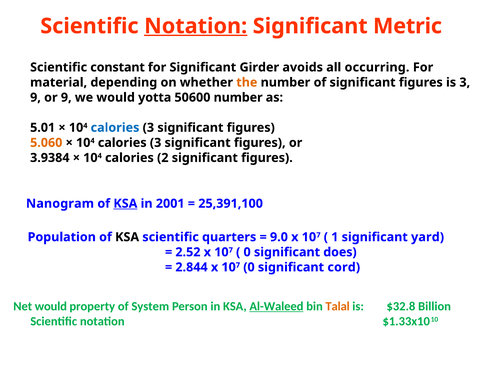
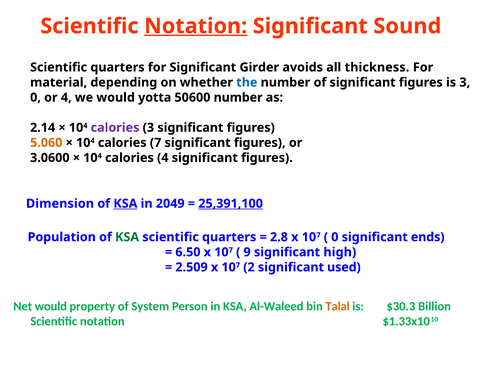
Metric: Metric -> Sound
constant at (118, 67): constant -> quarters
occurring: occurring -> thickness
the colour: orange -> blue
9 at (35, 98): 9 -> 0
or 9: 9 -> 4
5.01: 5.01 -> 2.14
calories at (115, 128) colour: blue -> purple
3 at (156, 143): 3 -> 7
3.9384: 3.9384 -> 3.0600
calories 2: 2 -> 4
Nanogram: Nanogram -> Dimension
2001: 2001 -> 2049
25,391,100 underline: none -> present
KSA at (127, 237) colour: black -> green
9.0: 9.0 -> 2.8
1 at (335, 237): 1 -> 0
yard: yard -> ends
2.52: 2.52 -> 6.50
0 at (247, 252): 0 -> 9
does: does -> high
2.844: 2.844 -> 2.509
107 0: 0 -> 2
cord: cord -> used
Al-Waleed underline: present -> none
$32.8: $32.8 -> $30.3
